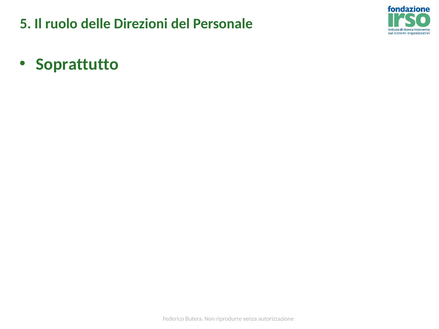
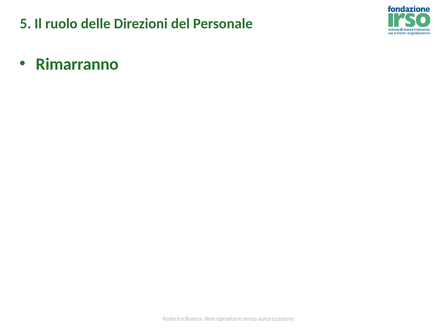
Soprattutto: Soprattutto -> Rimarranno
